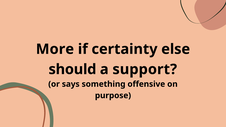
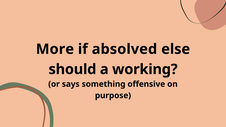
certainty: certainty -> absolved
support: support -> working
